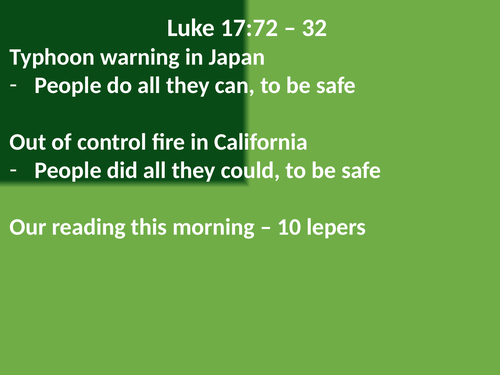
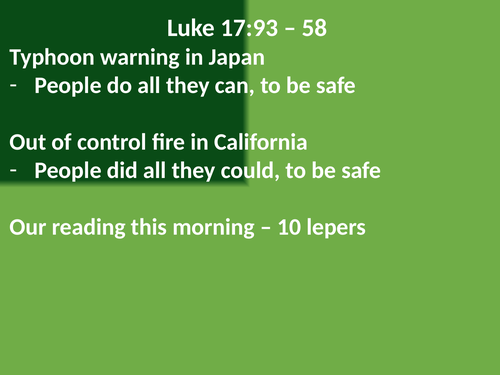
17:72: 17:72 -> 17:93
32: 32 -> 58
